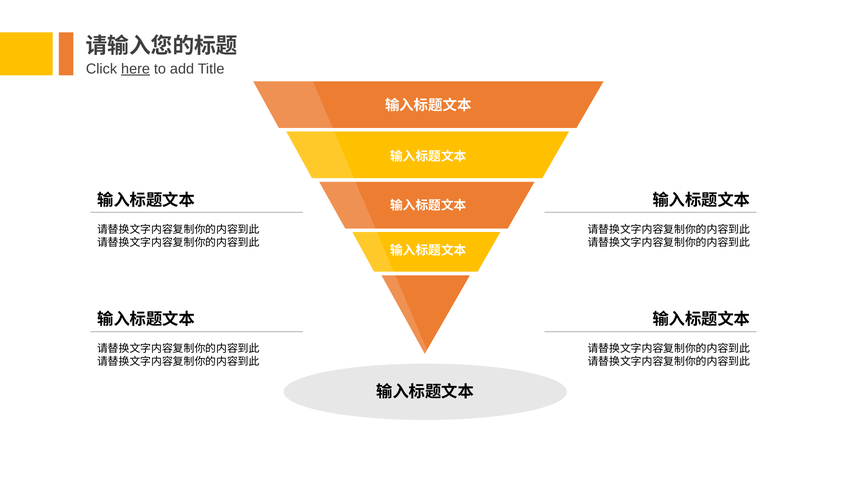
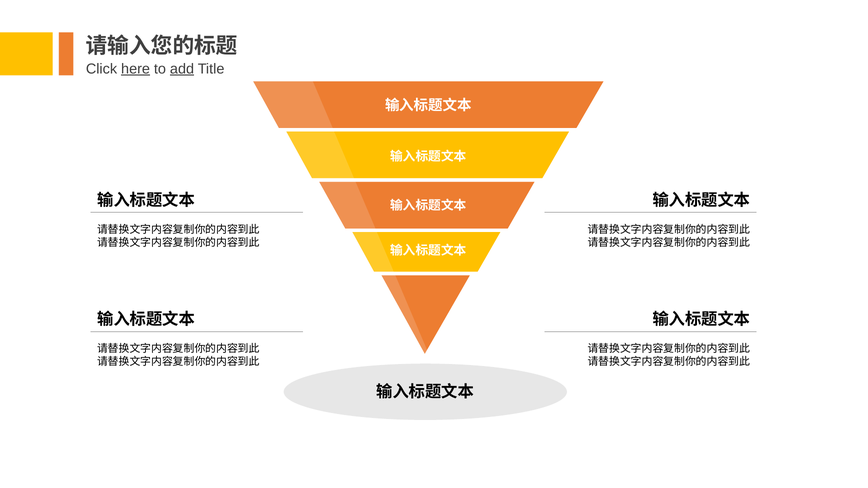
add underline: none -> present
